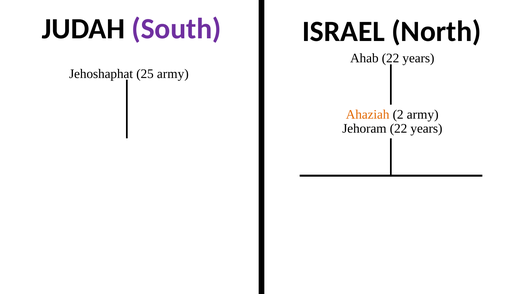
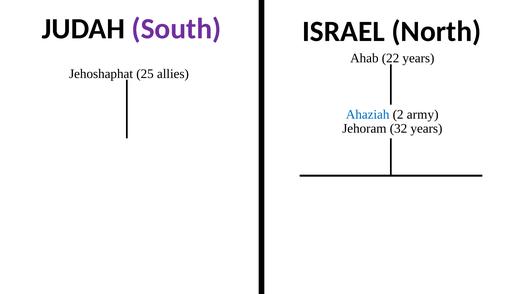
25 army: army -> allies
Ahaziah colour: orange -> blue
Jehoram 22: 22 -> 32
